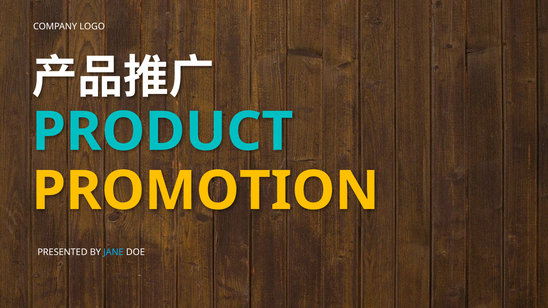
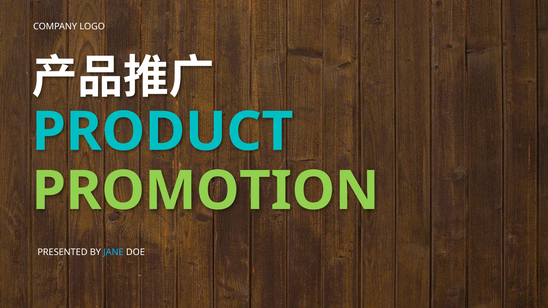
PROMOTION colour: yellow -> light green
